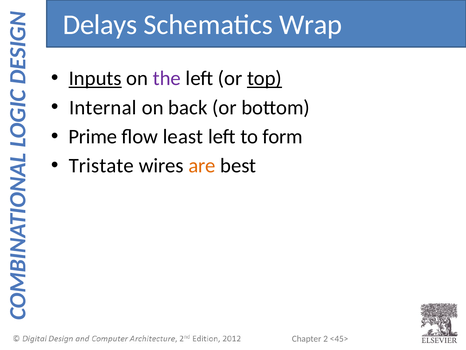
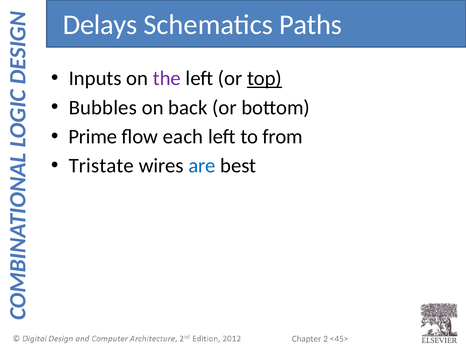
Wrap: Wrap -> Paths
Inputs underline: present -> none
Internal: Internal -> Bubbles
least: least -> each
form: form -> from
are colour: orange -> blue
